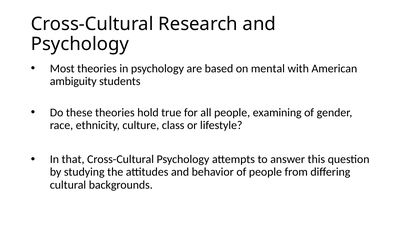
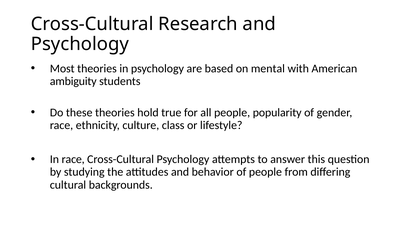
examining: examining -> popularity
In that: that -> race
